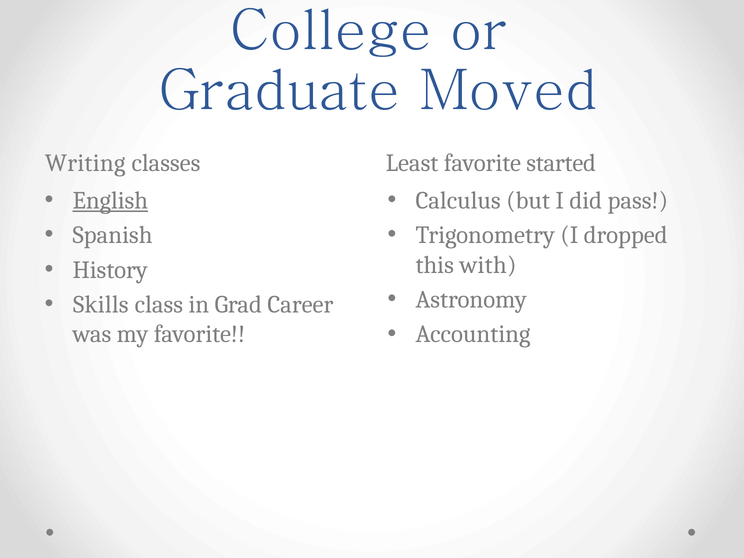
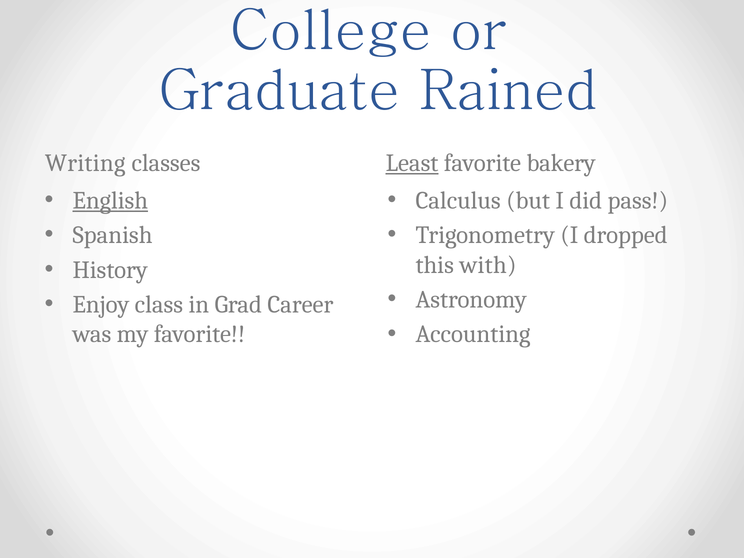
Moved: Moved -> Rained
Least underline: none -> present
started: started -> bakery
Skills: Skills -> Enjoy
